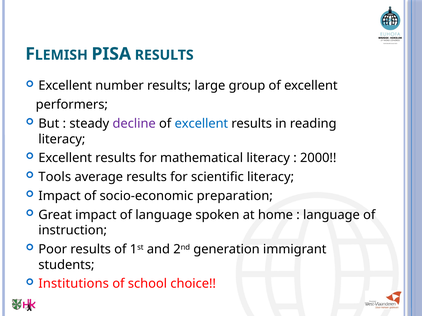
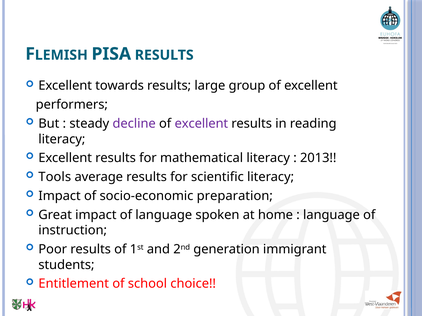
number: number -> towards
excellent at (201, 124) colour: blue -> purple
2000: 2000 -> 2013
Institutions: Institutions -> Entitlement
